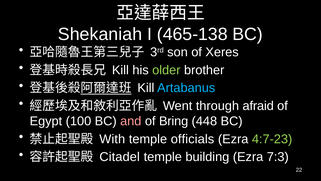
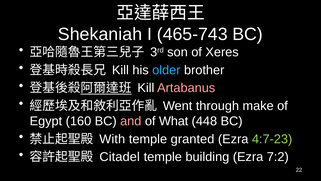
465-138: 465-138 -> 465-743
older colour: light green -> light blue
Artabanus colour: light blue -> pink
afraid: afraid -> make
100: 100 -> 160
Bring: Bring -> What
officials: officials -> granted
7:3: 7:3 -> 7:2
